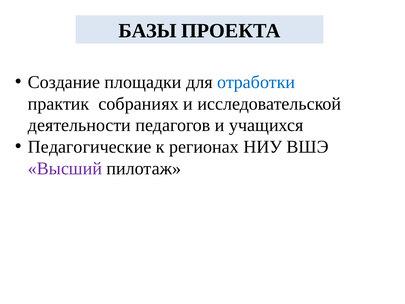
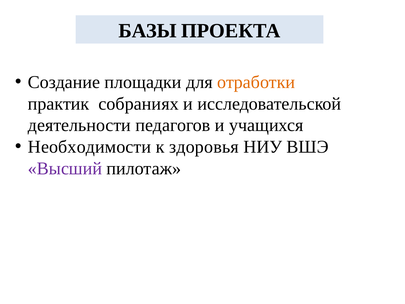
отработки colour: blue -> orange
Педагогические: Педагогические -> Необходимости
регионах: регионах -> здоровья
